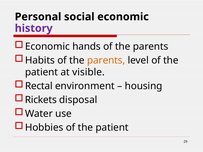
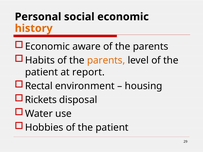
history colour: purple -> orange
hands: hands -> aware
visible: visible -> report
